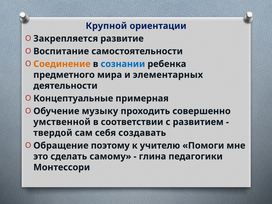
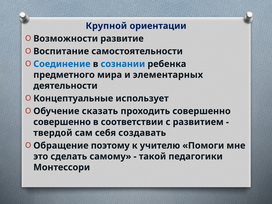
Закрепляется: Закрепляется -> Возможности
Соединение colour: orange -> blue
примерная: примерная -> использует
музыку: музыку -> сказать
умственной at (62, 122): умственной -> совершенно
глина: глина -> такой
